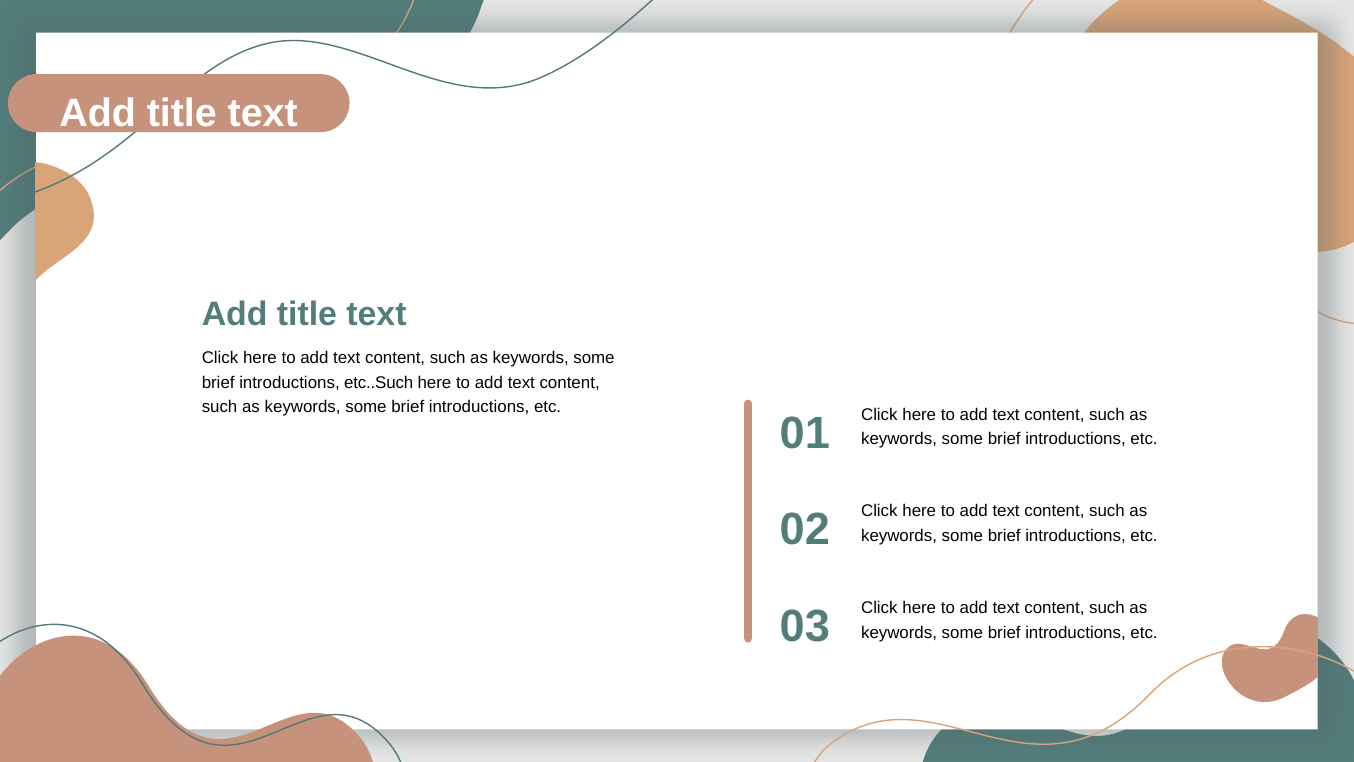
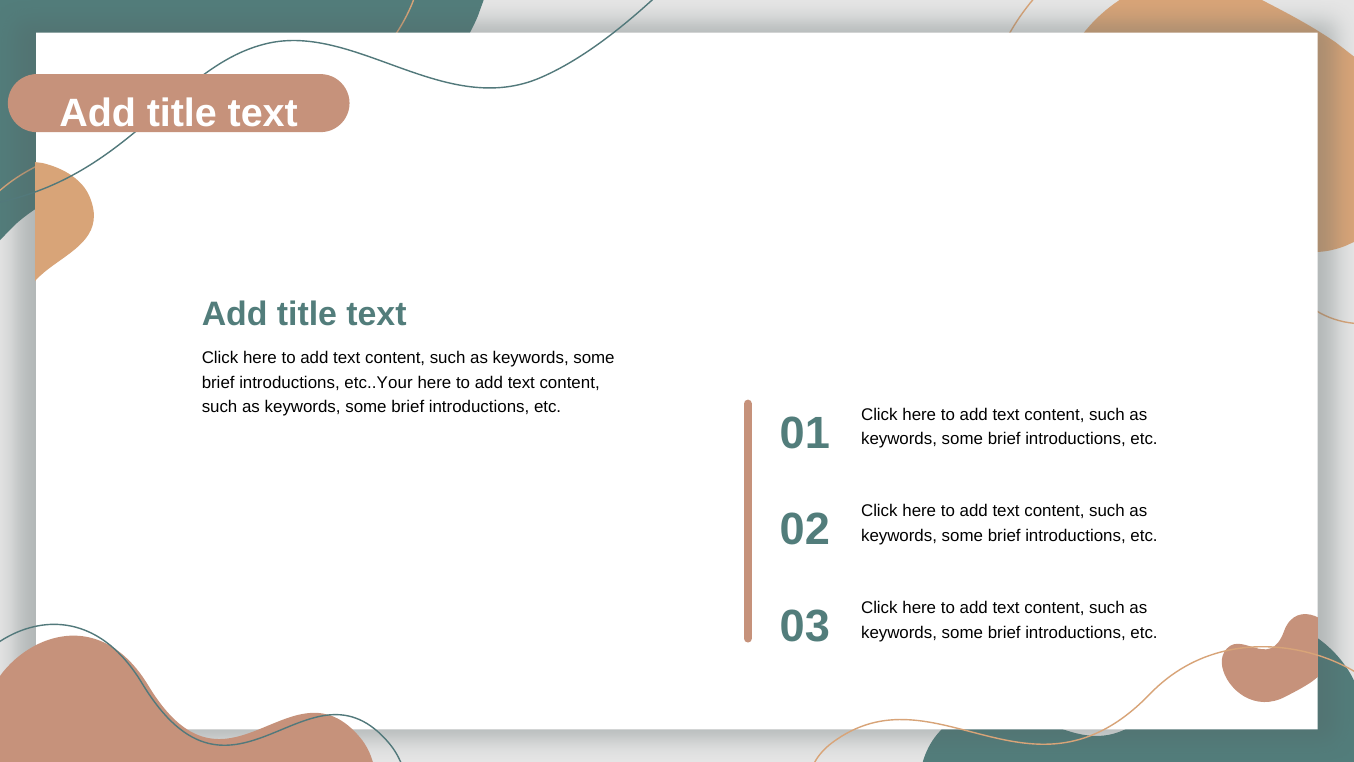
etc..Such: etc..Such -> etc..Your
